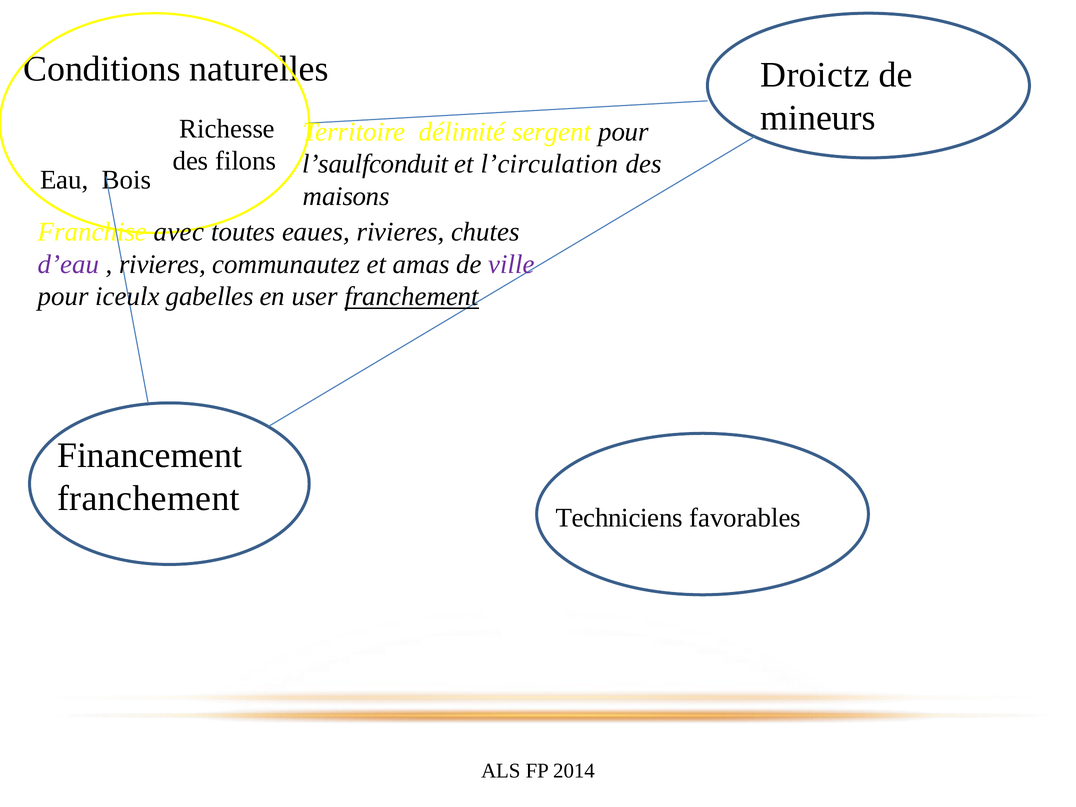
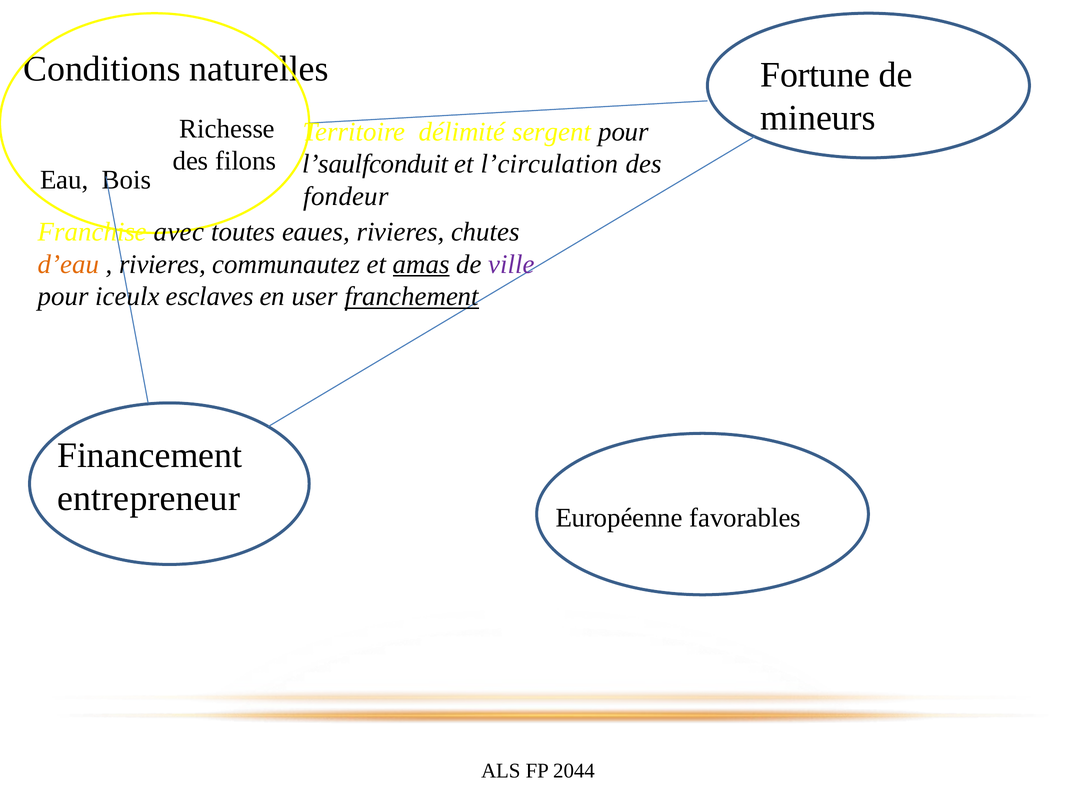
Droictz: Droictz -> Fortune
maisons: maisons -> fondeur
d’eau colour: purple -> orange
amas underline: none -> present
gabelles: gabelles -> esclaves
franchement at (148, 498): franchement -> entrepreneur
Techniciens: Techniciens -> Européenne
2014: 2014 -> 2044
